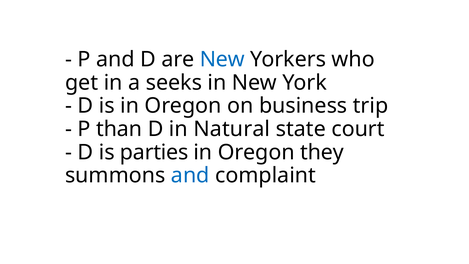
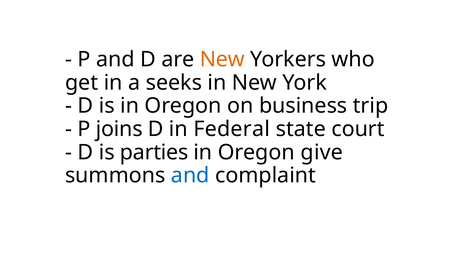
New at (222, 59) colour: blue -> orange
than: than -> joins
Natural: Natural -> Federal
they: they -> give
